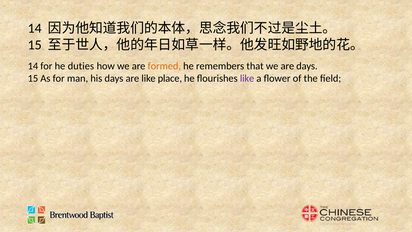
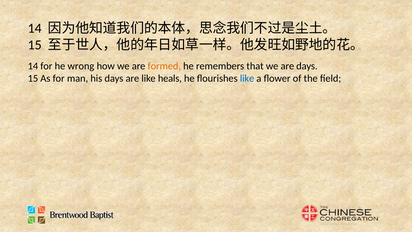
duties: duties -> wrong
place: place -> heals
like at (247, 78) colour: purple -> blue
